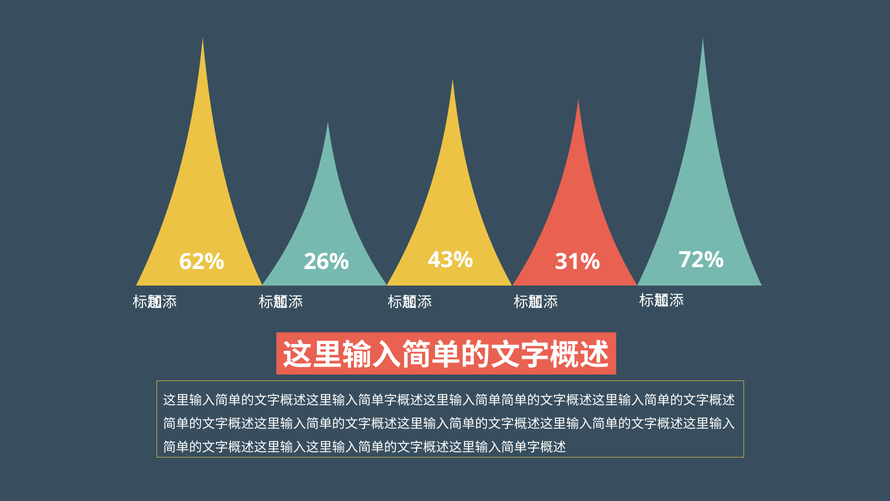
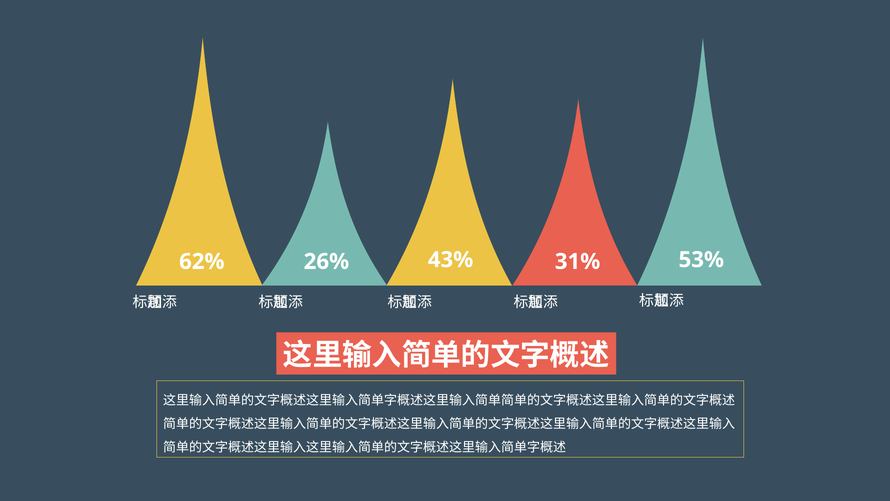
72%: 72% -> 53%
